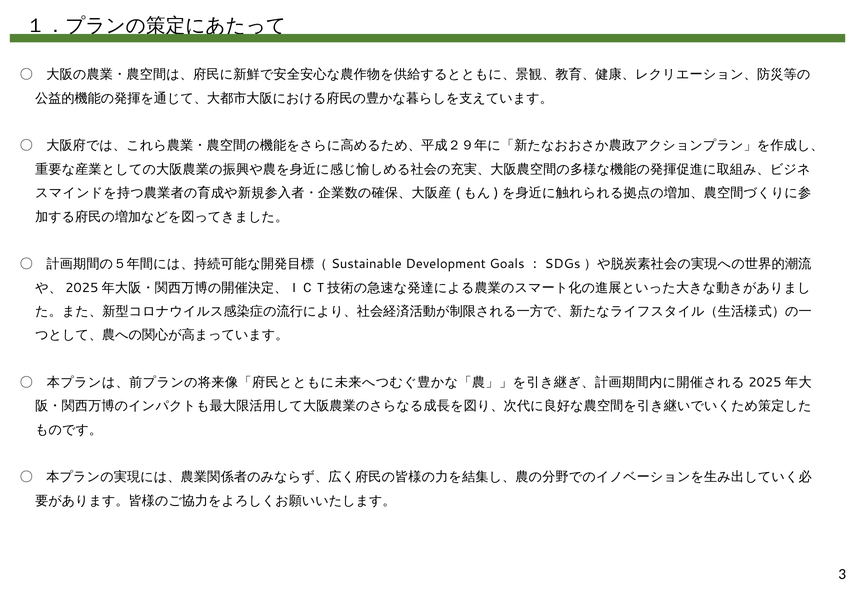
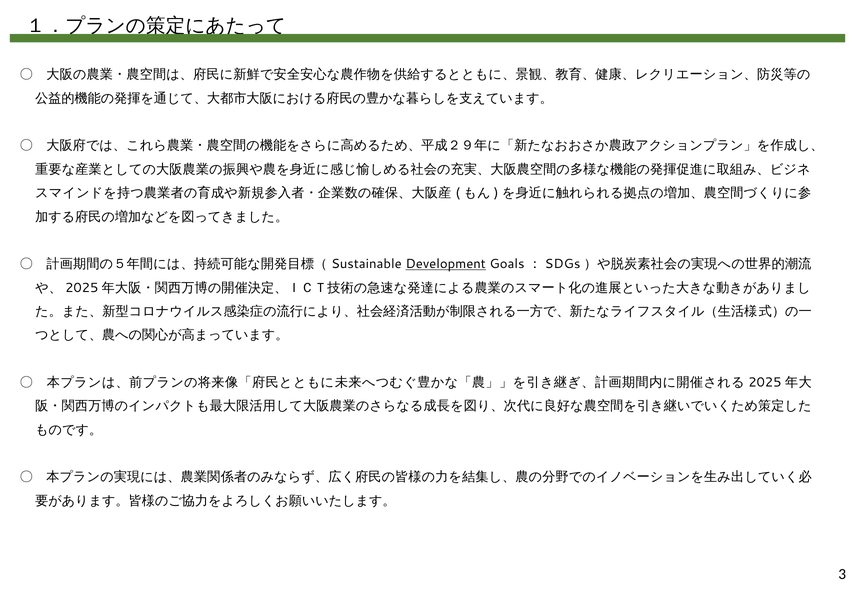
Development underline: none -> present
